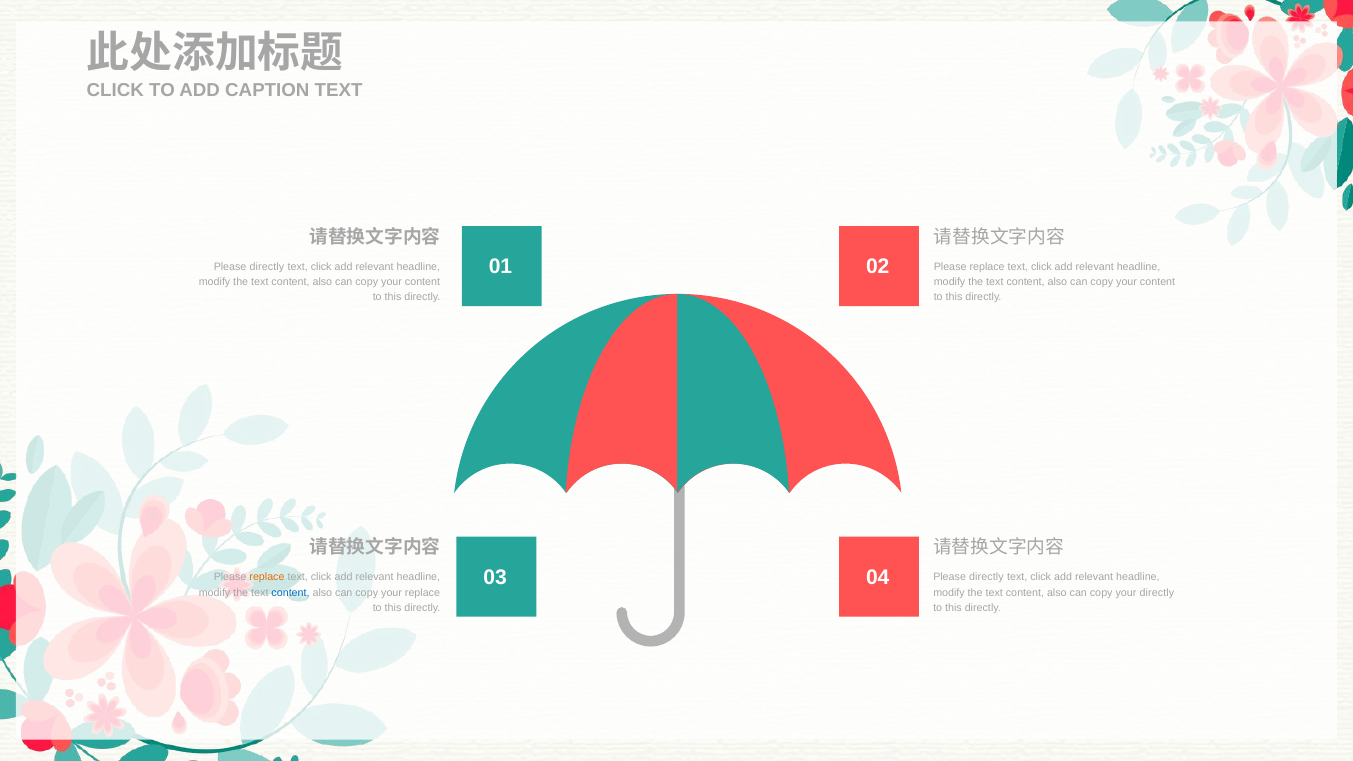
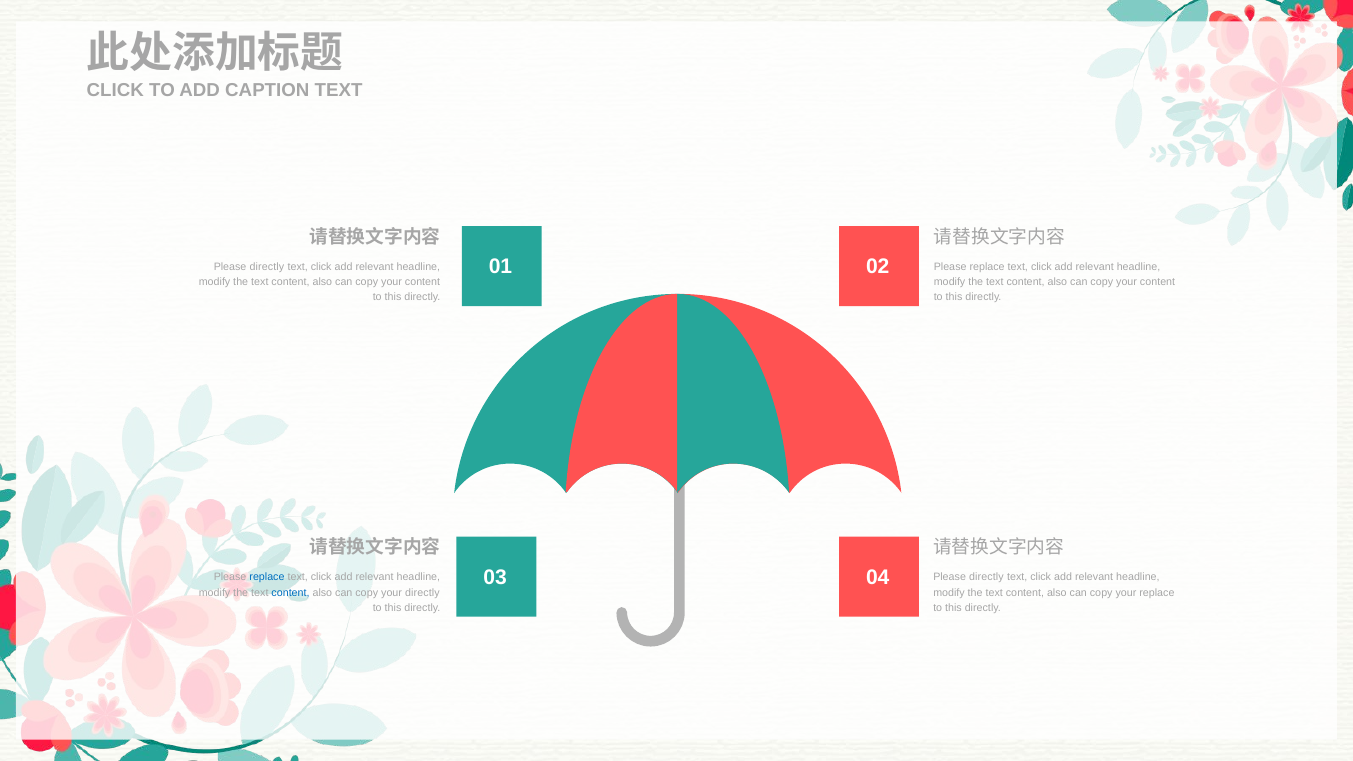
replace at (267, 577) colour: orange -> blue
your replace: replace -> directly
your directly: directly -> replace
